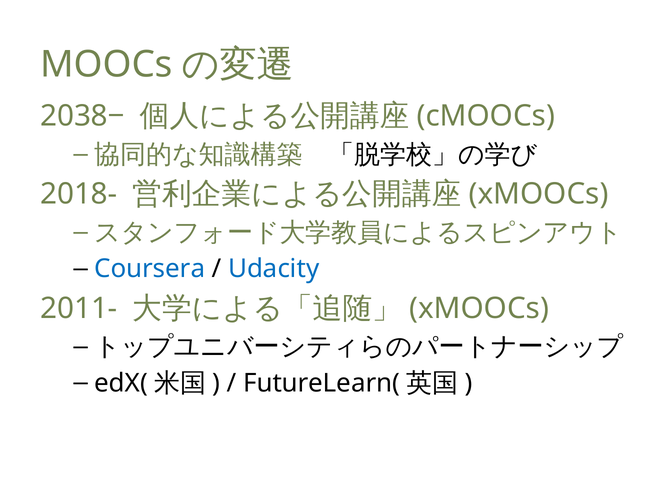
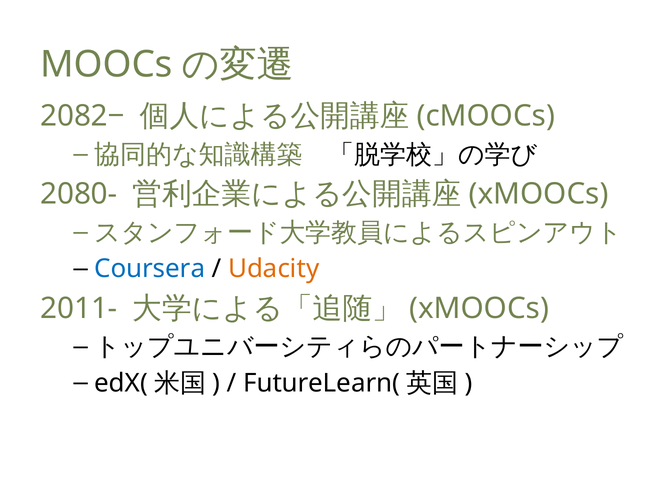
2038−: 2038− -> 2082−
2018-: 2018- -> 2080-
Udacity colour: blue -> orange
